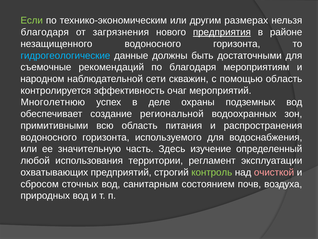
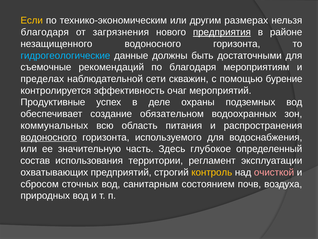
Если colour: light green -> yellow
народном: народном -> пределах
помощью область: область -> бурение
Многолетнюю: Многолетнюю -> Продуктивные
региональной: региональной -> обязательном
примитивными: примитивными -> коммунальных
водоносного at (49, 137) underline: none -> present
изучение: изучение -> глубокое
любой: любой -> состав
контроль colour: light green -> yellow
